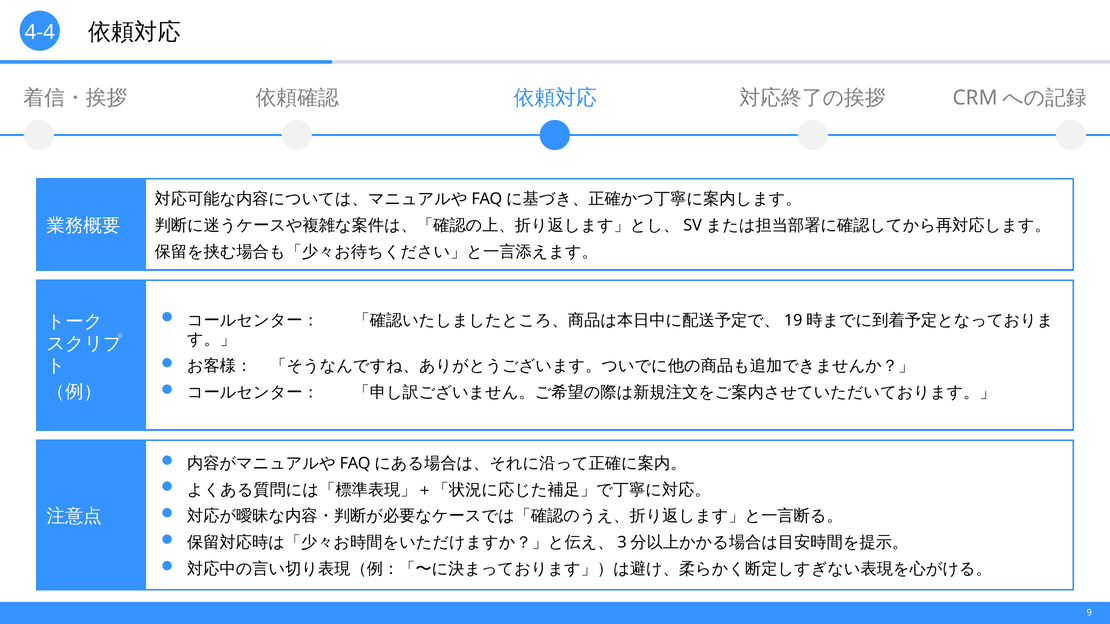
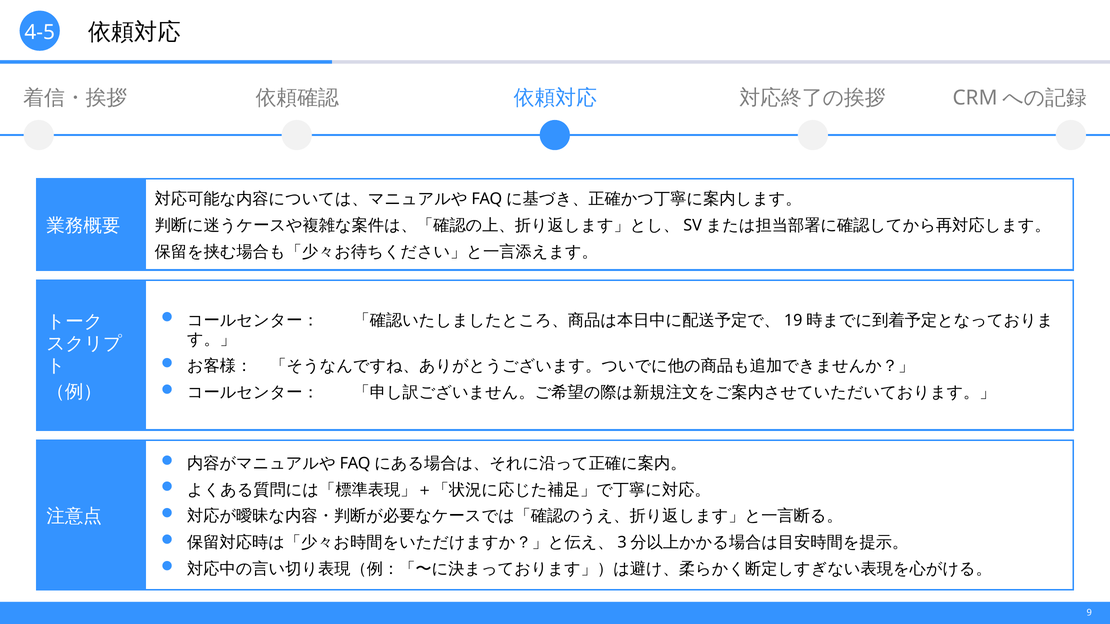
4-4: 4-4 -> 4-5
